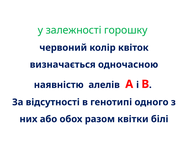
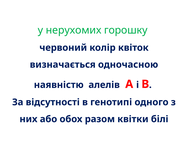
залежності: залежності -> нерухомих
